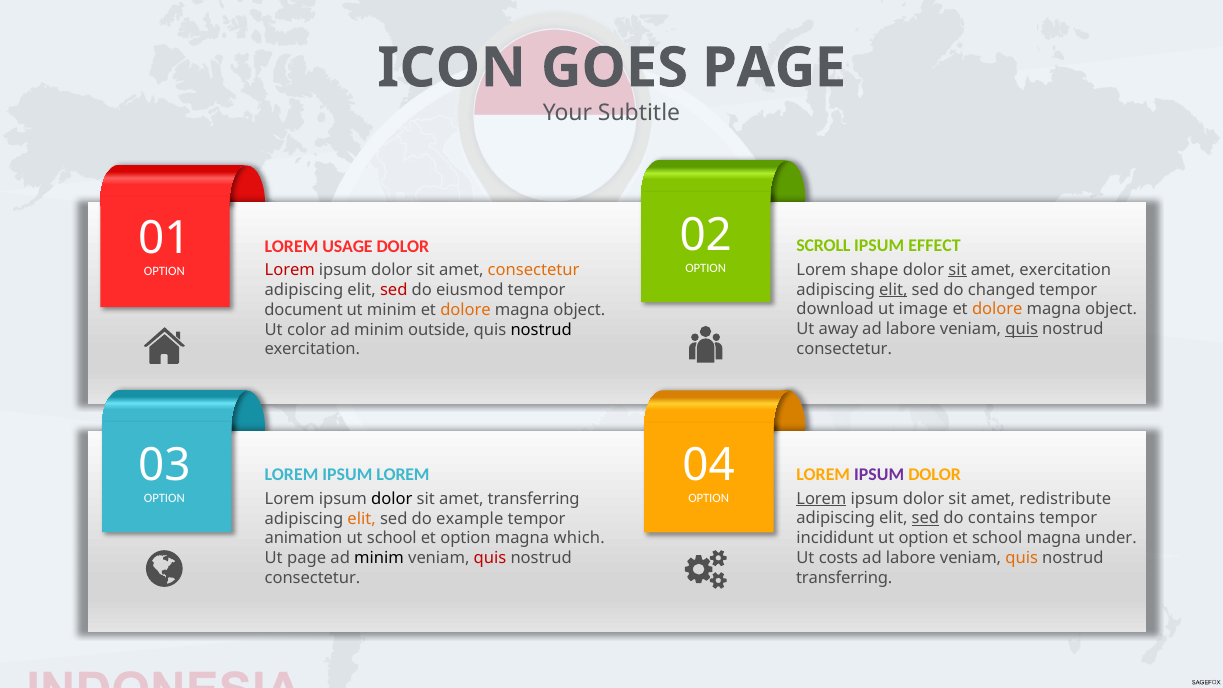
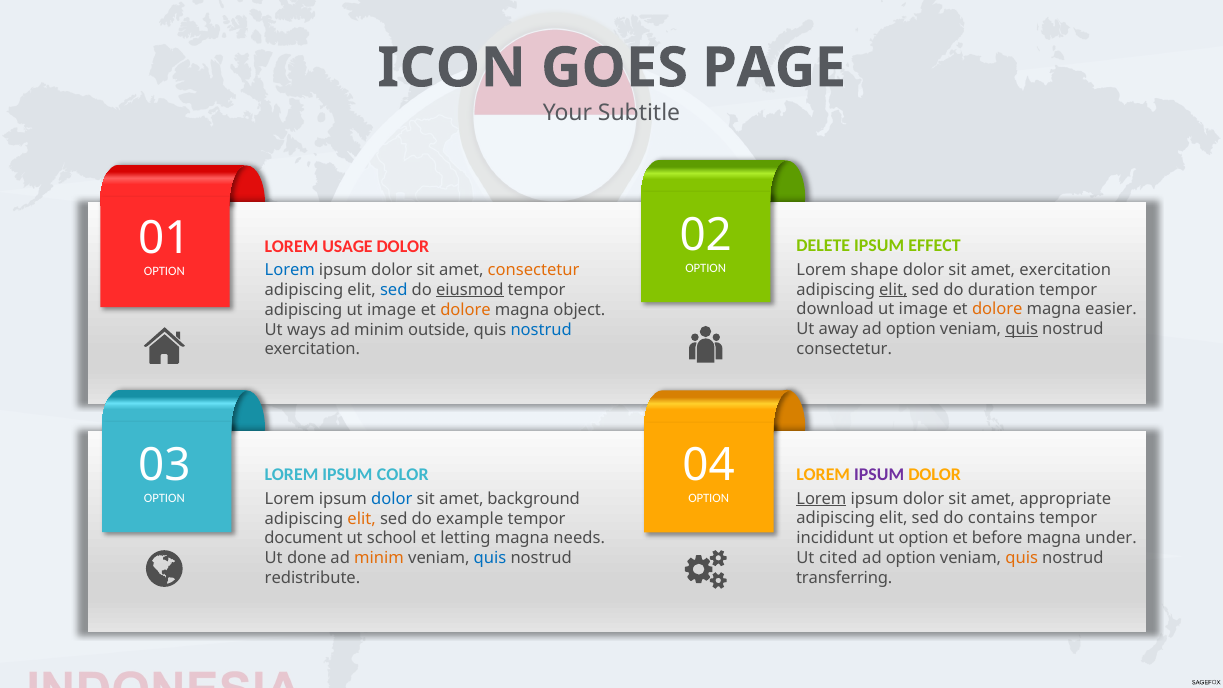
SCROLL: SCROLL -> DELETE
sit at (957, 270) underline: present -> none
Lorem at (290, 270) colour: red -> blue
changed: changed -> duration
sed at (394, 290) colour: red -> blue
eiusmod underline: none -> present
object at (1111, 309): object -> easier
document at (304, 310): document -> adipiscing
minim at (392, 310): minim -> image
labore at (911, 329): labore -> option
color: color -> ways
nostrud at (541, 330) colour: black -> blue
IPSUM LOREM: LOREM -> COLOR
dolor at (392, 499) colour: black -> blue
amet transferring: transferring -> background
redistribute: redistribute -> appropriate
sed at (925, 518) underline: present -> none
et school: school -> before
animation: animation -> document
et option: option -> letting
which: which -> needs
costs: costs -> cited
labore at (911, 558): labore -> option
Ut page: page -> done
minim at (379, 558) colour: black -> orange
quis at (490, 558) colour: red -> blue
consectetur at (312, 578): consectetur -> redistribute
